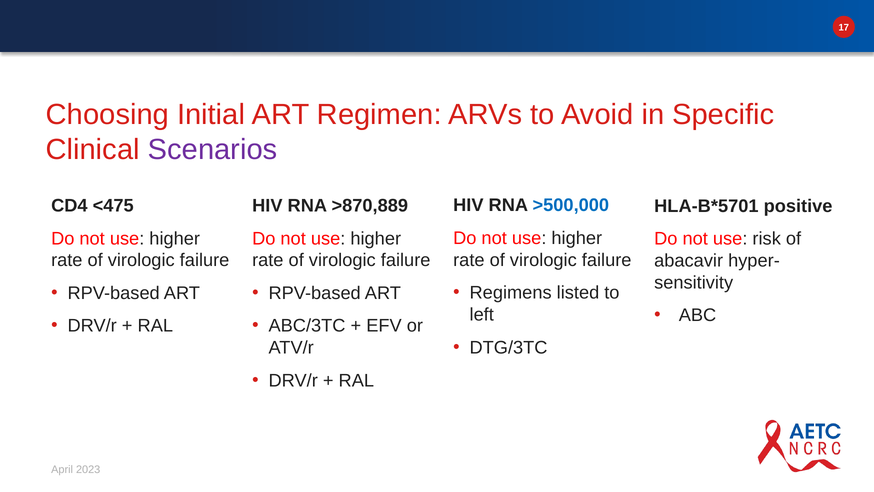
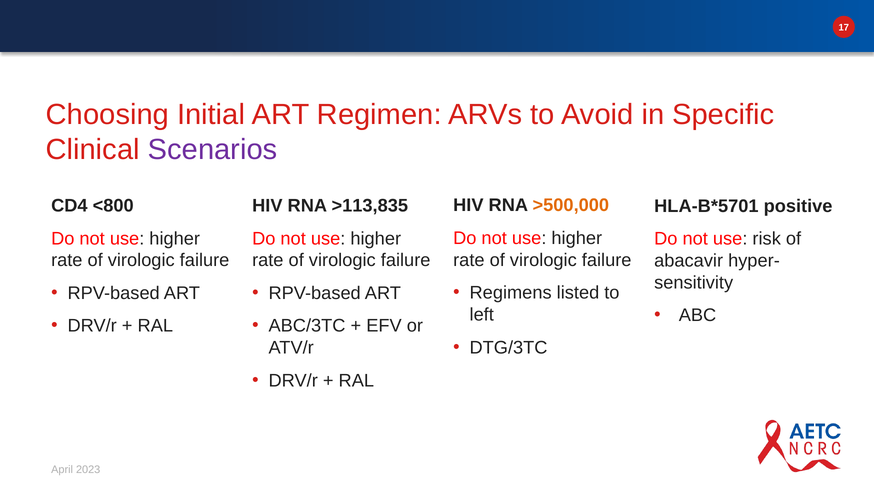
>500,000 colour: blue -> orange
<475: <475 -> <800
>870,889: >870,889 -> >113,835
